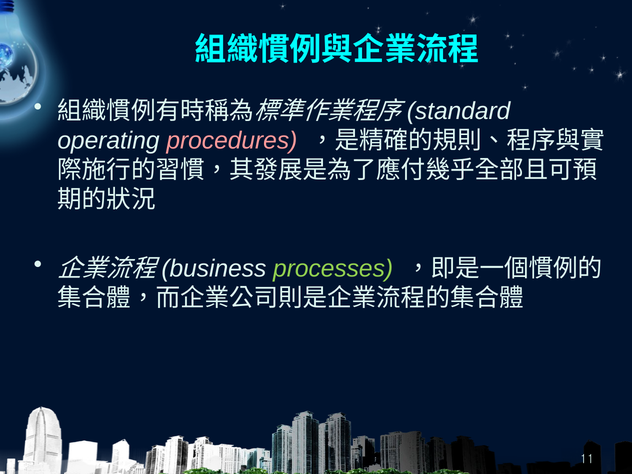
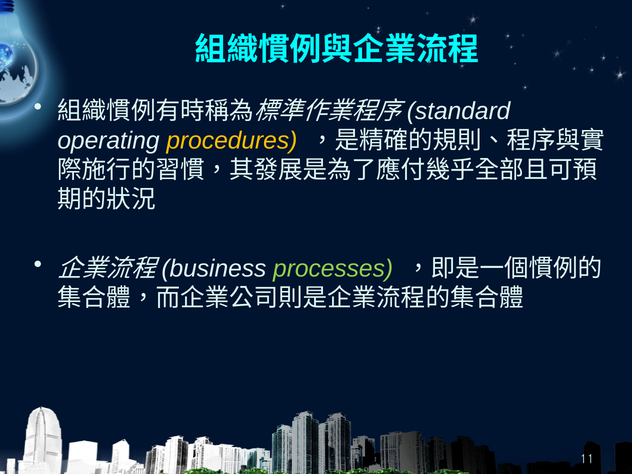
procedures colour: pink -> yellow
